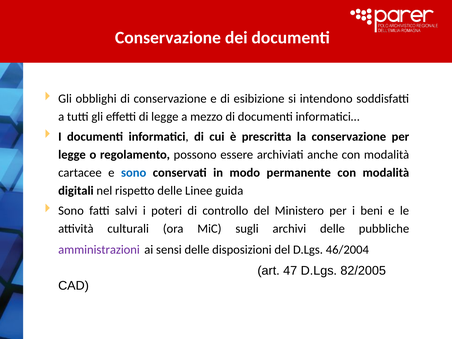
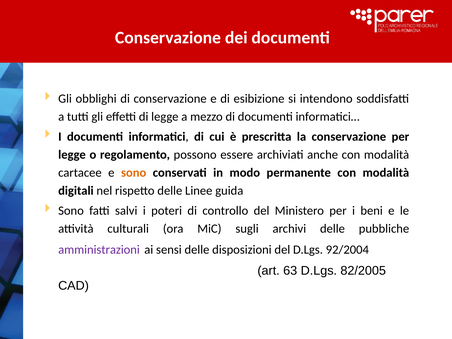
sono at (134, 173) colour: blue -> orange
46/2004: 46/2004 -> 92/2004
47: 47 -> 63
